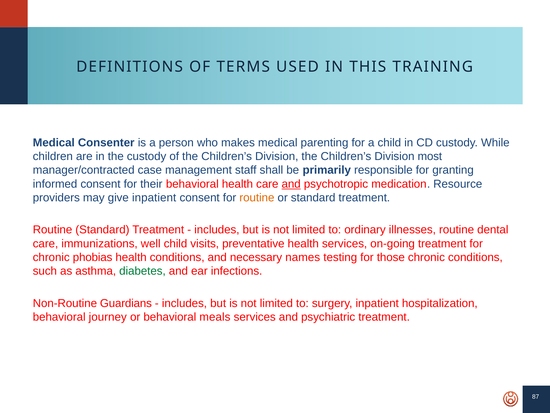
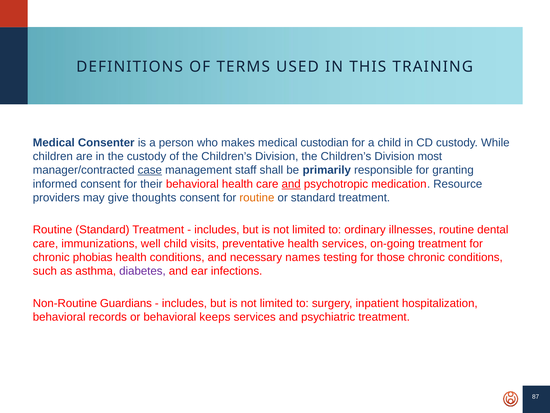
parenting: parenting -> custodian
case underline: none -> present
give inpatient: inpatient -> thoughts
diabetes colour: green -> purple
journey: journey -> records
meals: meals -> keeps
